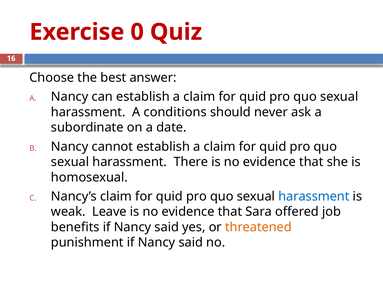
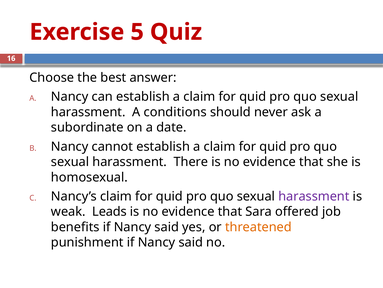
0: 0 -> 5
harassment at (314, 196) colour: blue -> purple
Leave: Leave -> Leads
